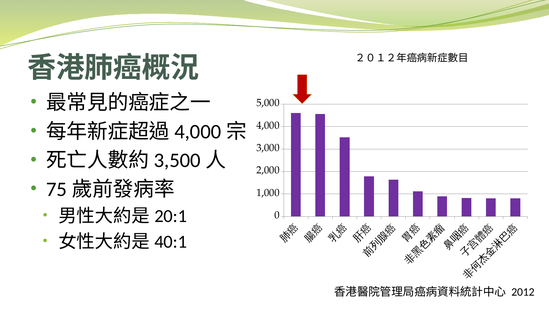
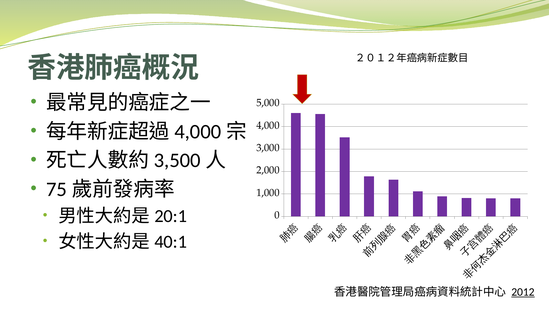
2012 underline: none -> present
